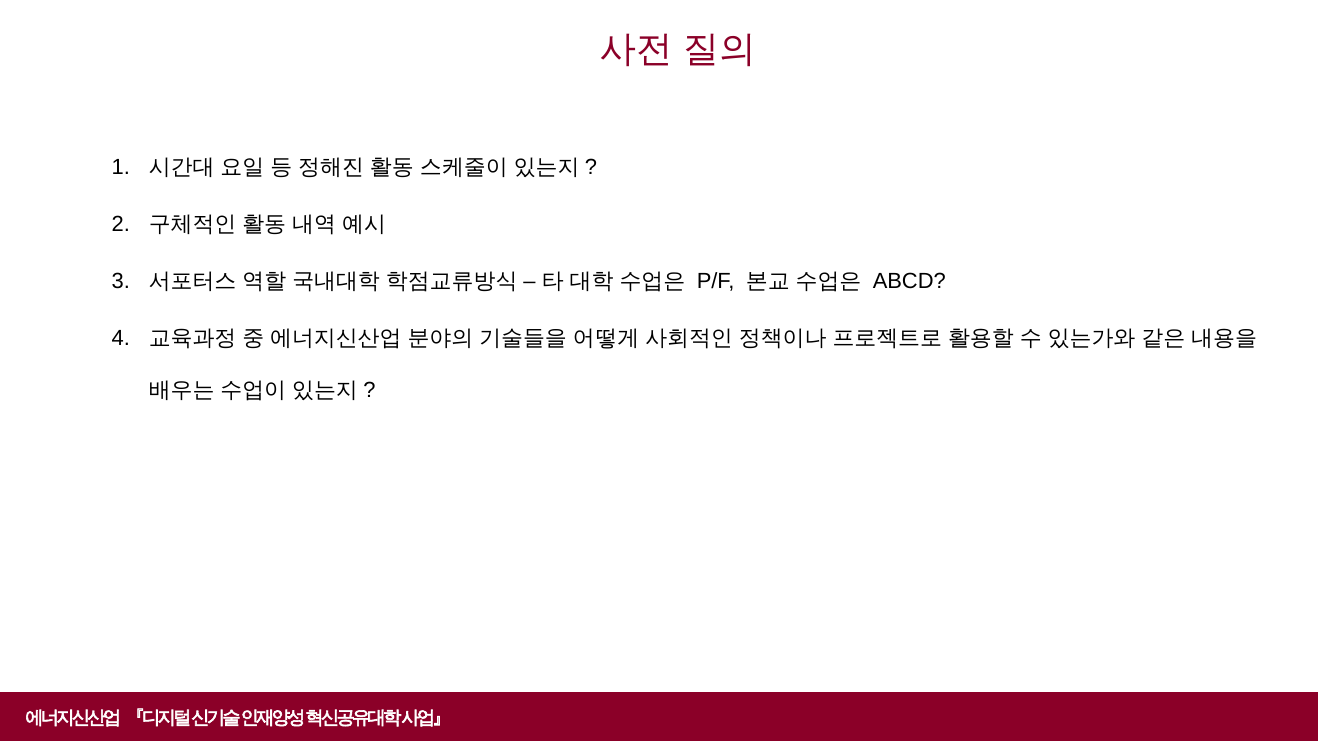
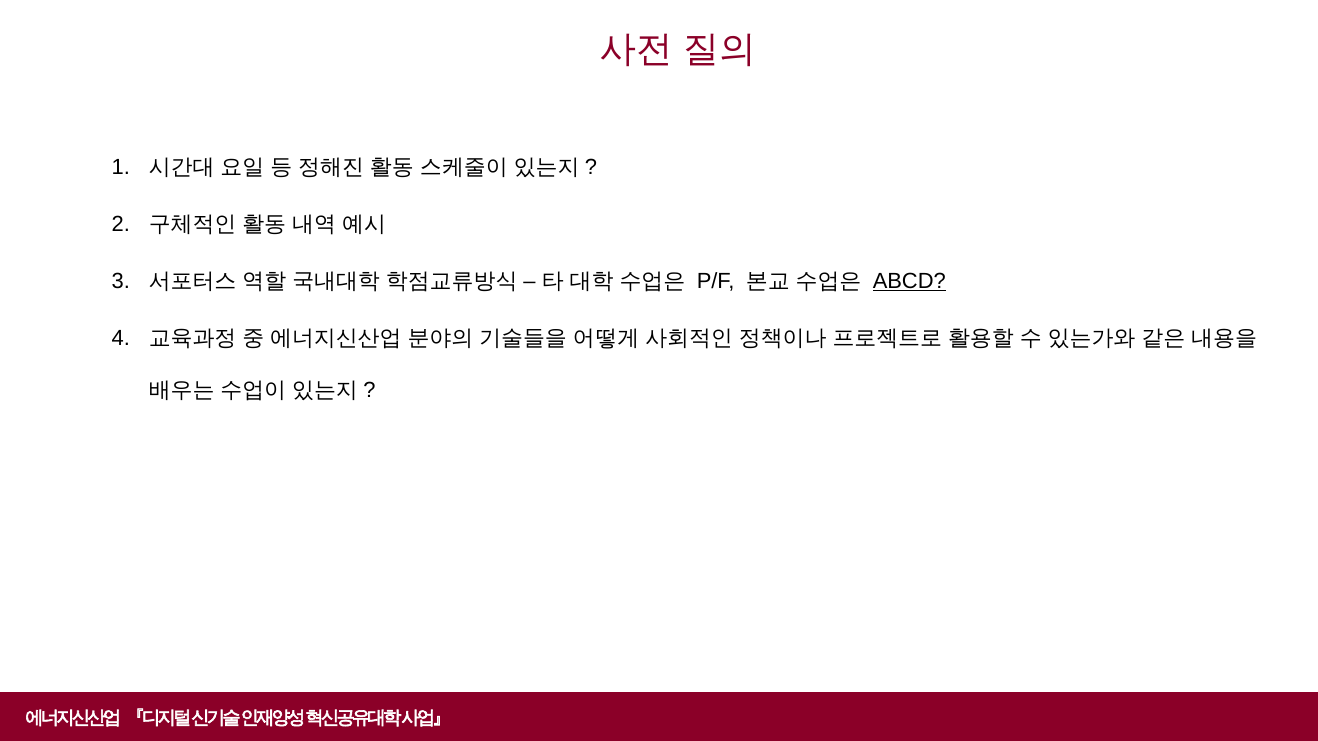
ABCD underline: none -> present
